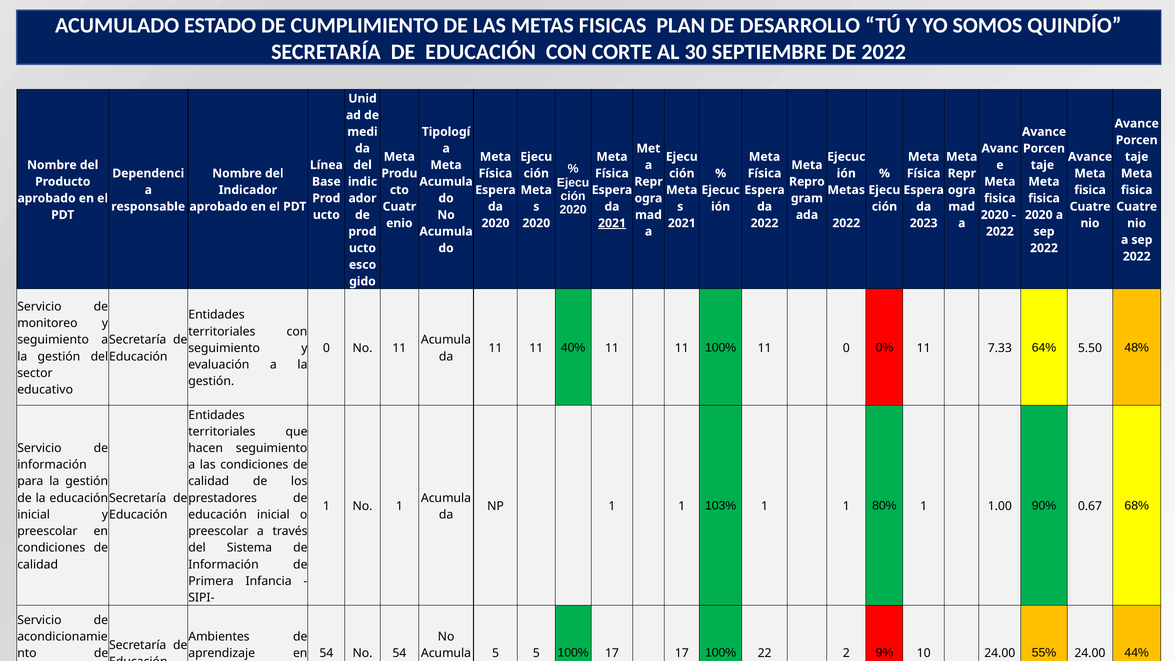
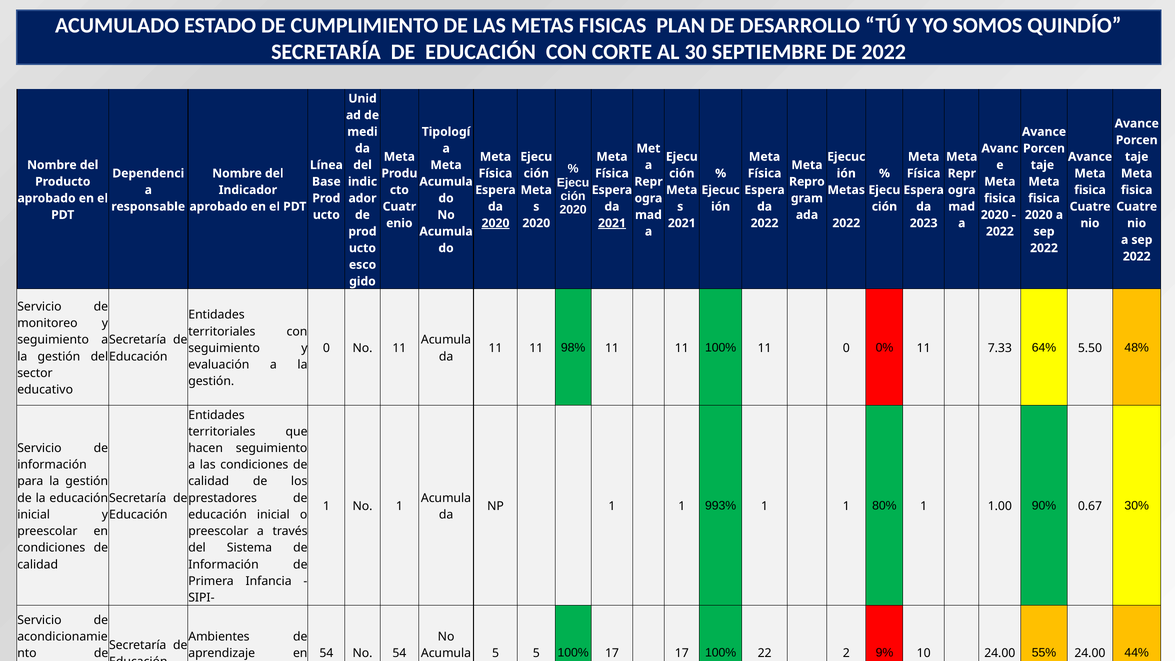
2020 at (496, 223) underline: none -> present
40%: 40% -> 98%
103%: 103% -> 993%
68%: 68% -> 30%
